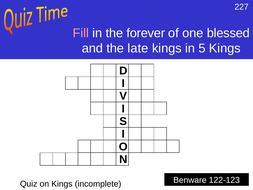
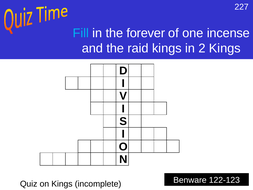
Fill colour: pink -> light blue
blessed: blessed -> incense
late: late -> raid
5: 5 -> 2
